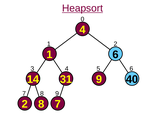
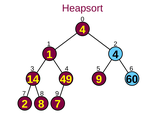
Heapsort underline: present -> none
1 6: 6 -> 4
31: 31 -> 49
40: 40 -> 60
